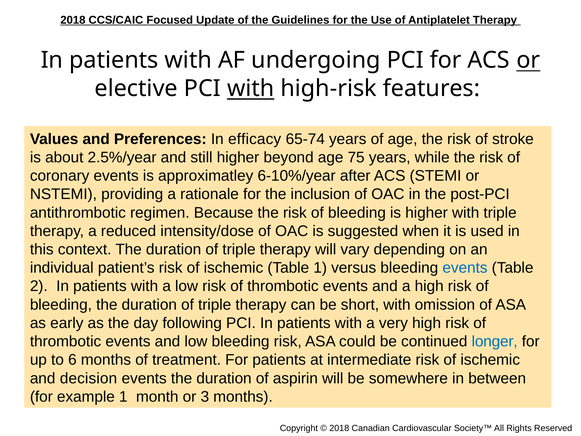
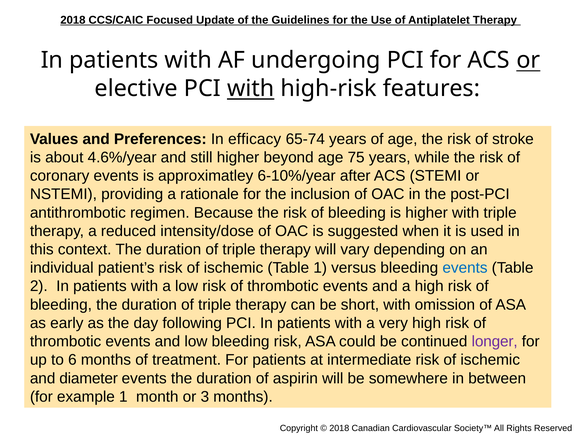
2.5%/year: 2.5%/year -> 4.6%/year
longer colour: blue -> purple
decision: decision -> diameter
